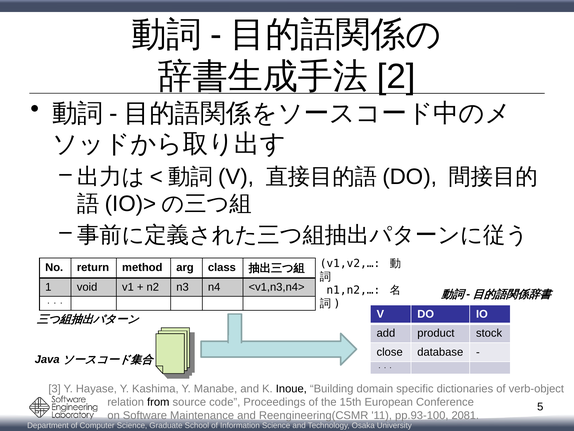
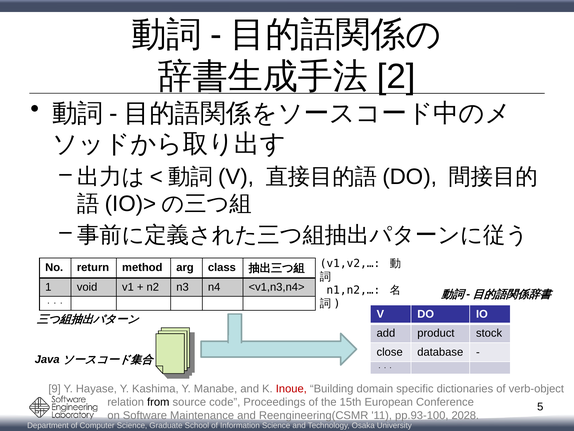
3: 3 -> 9
Inoue colour: black -> red
2081: 2081 -> 2028
